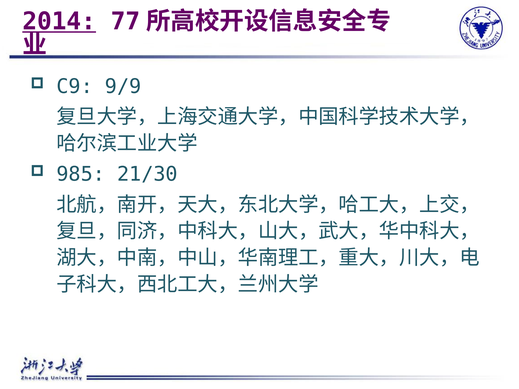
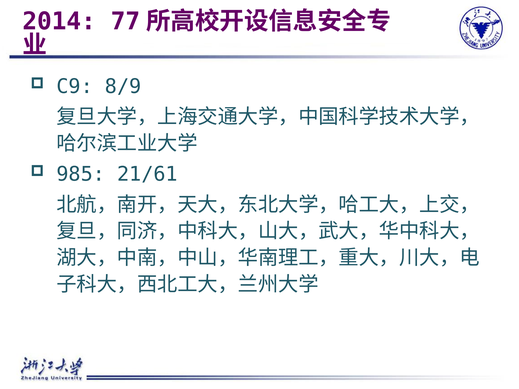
2014 underline: present -> none
9/9: 9/9 -> 8/9
21/30: 21/30 -> 21/61
